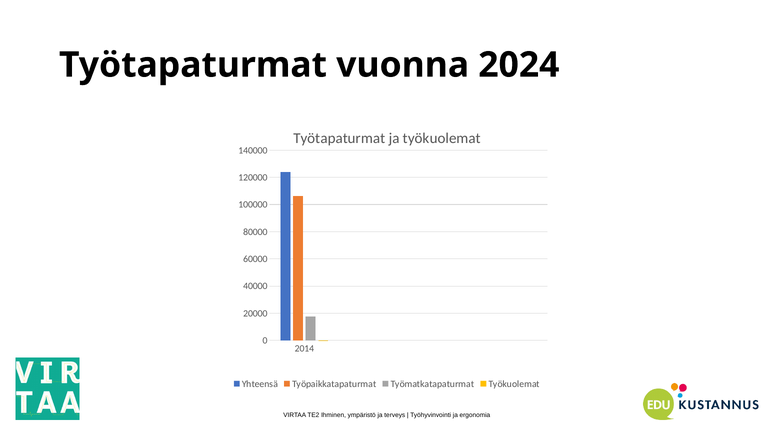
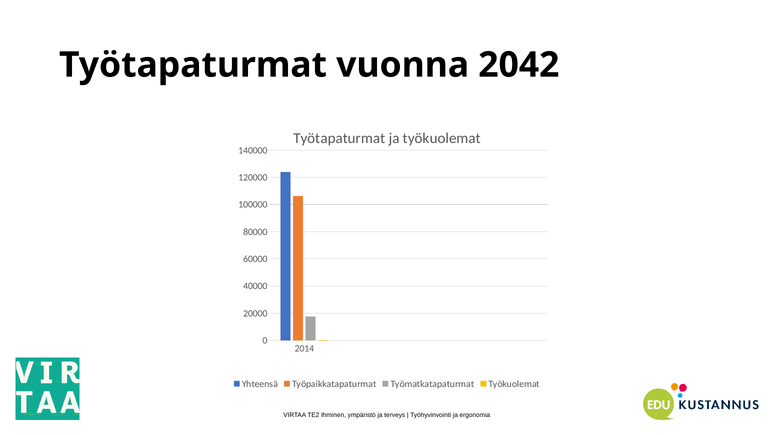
2024: 2024 -> 2042
